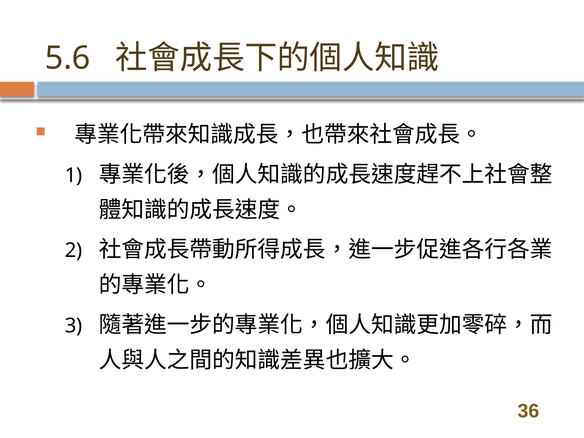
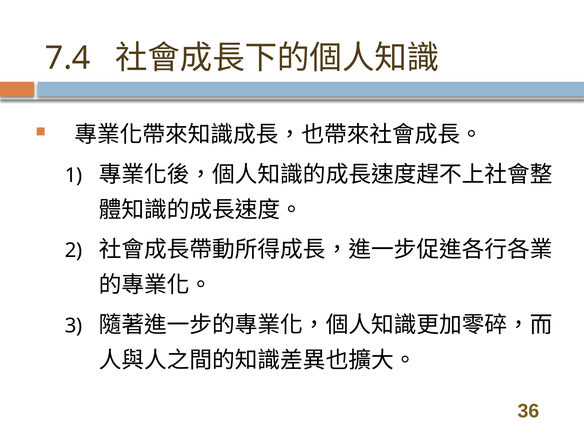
5.6: 5.6 -> 7.4
